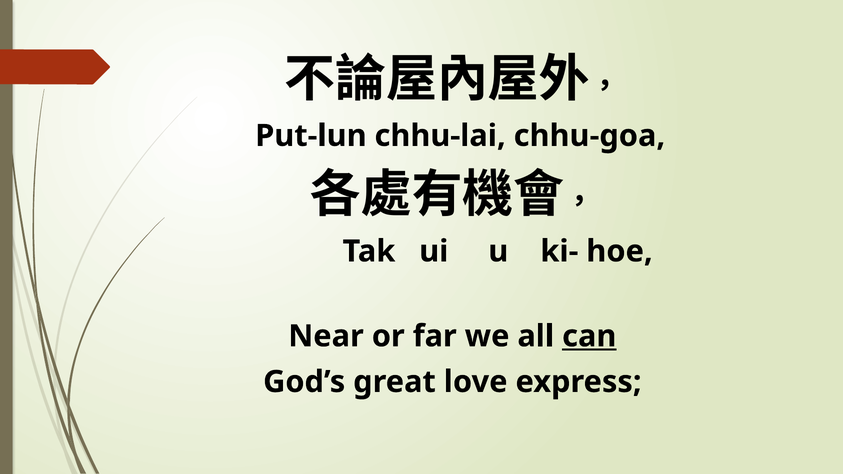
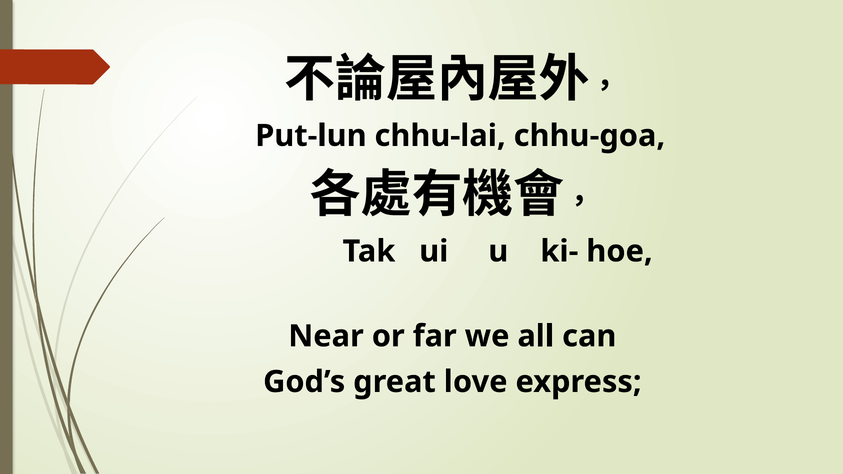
can underline: present -> none
